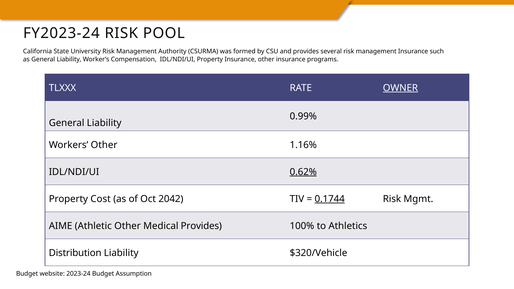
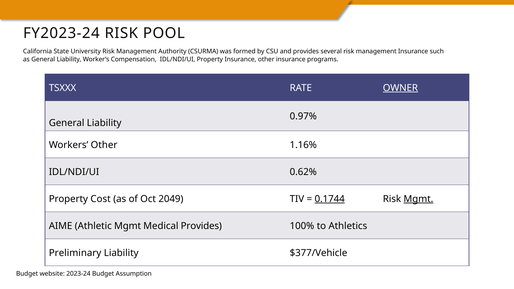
TLXXX: TLXXX -> TSXXX
0.99%: 0.99% -> 0.97%
0.62% underline: present -> none
2042: 2042 -> 2049
Mgmt at (418, 199) underline: none -> present
Athletic Other: Other -> Mgmt
Distribution: Distribution -> Preliminary
$320/Vehicle: $320/Vehicle -> $377/Vehicle
